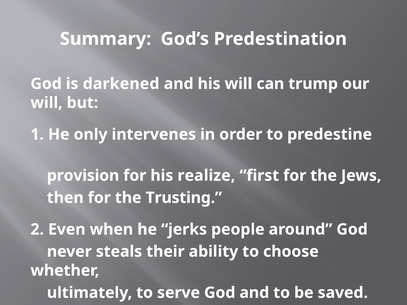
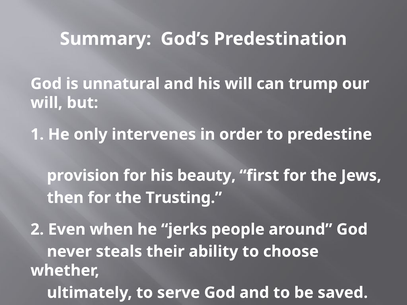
darkened: darkened -> unnatural
realize: realize -> beauty
